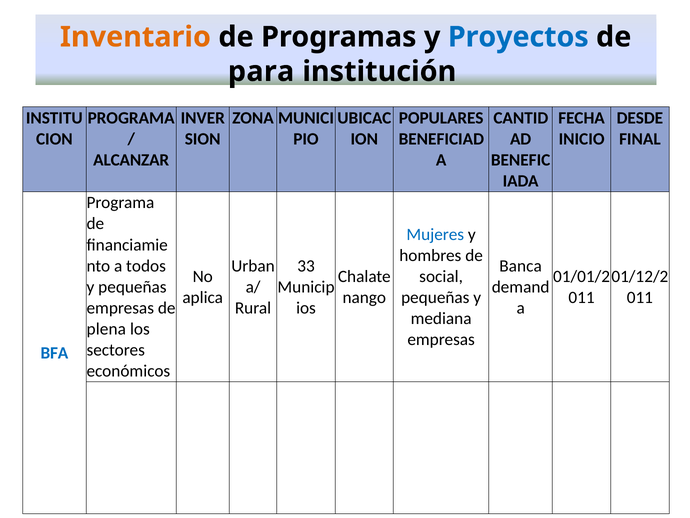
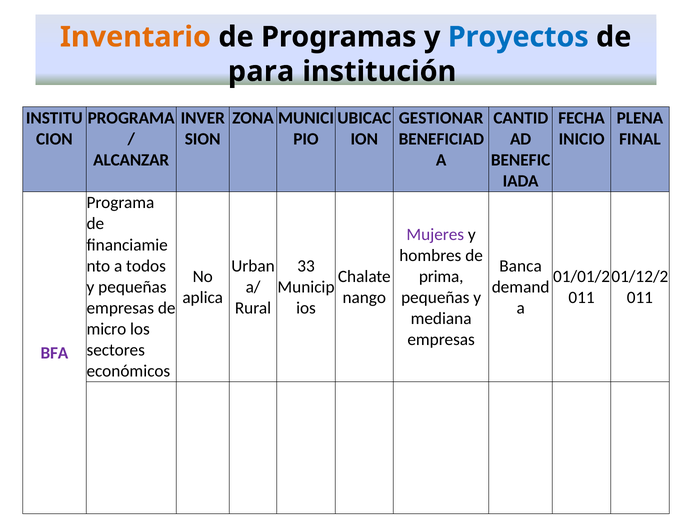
POPULARES: POPULARES -> GESTIONAR
DESDE: DESDE -> PLENA
Mujeres colour: blue -> purple
social: social -> prima
plena: plena -> micro
BFA colour: blue -> purple
